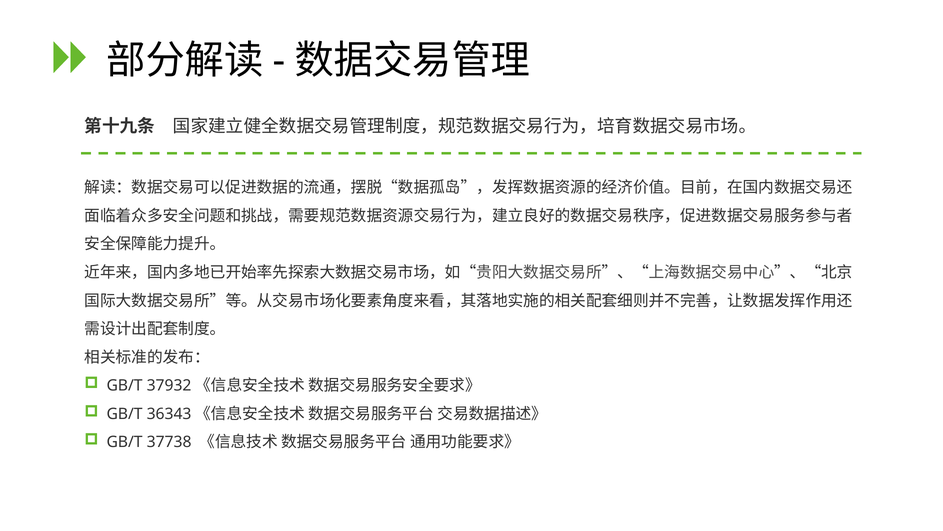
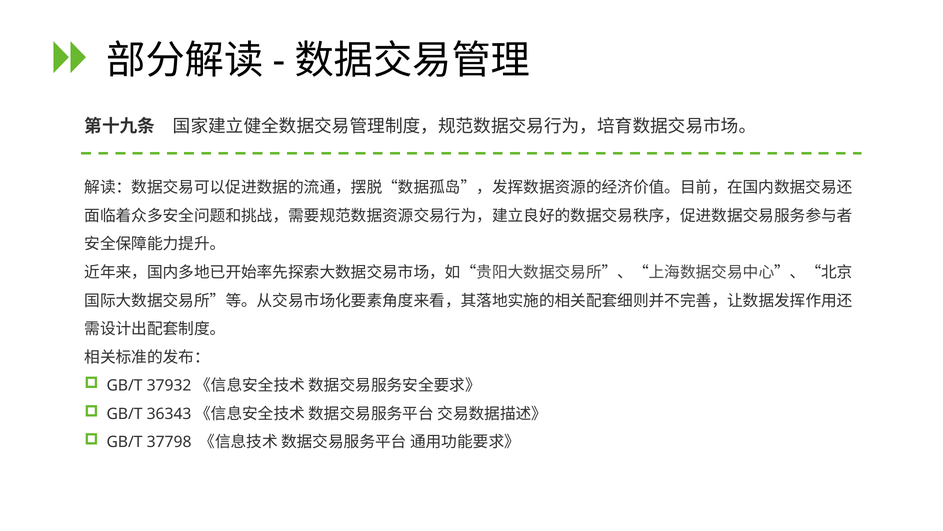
37738: 37738 -> 37798
